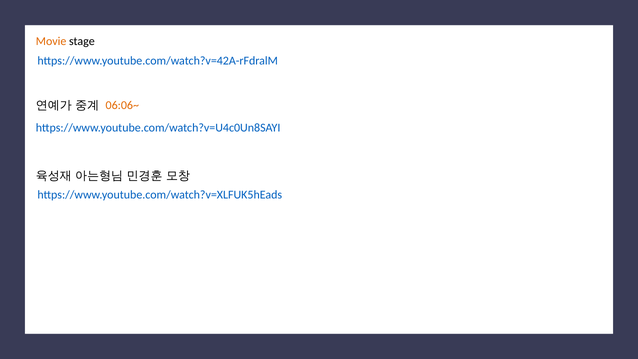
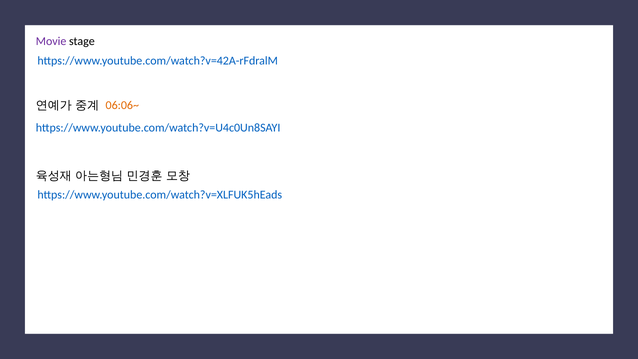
Movie colour: orange -> purple
